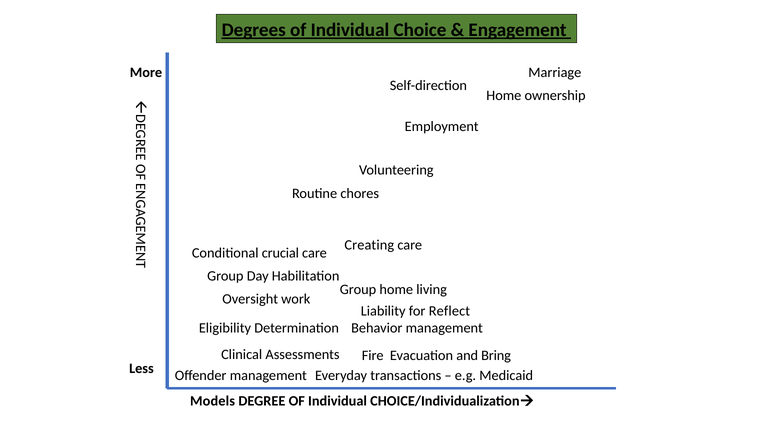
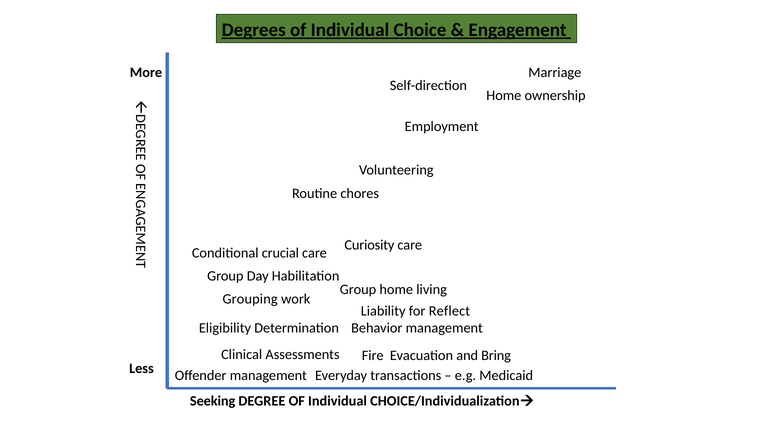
Creating: Creating -> Curiosity
Oversight: Oversight -> Grouping
Models: Models -> Seeking
